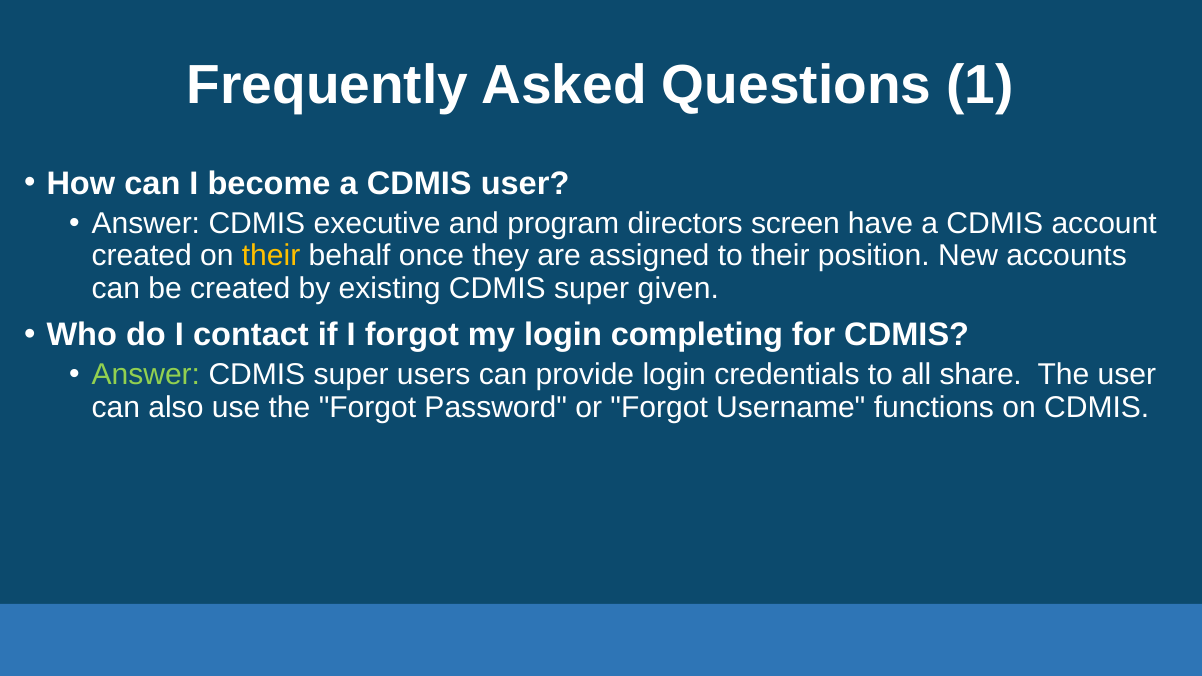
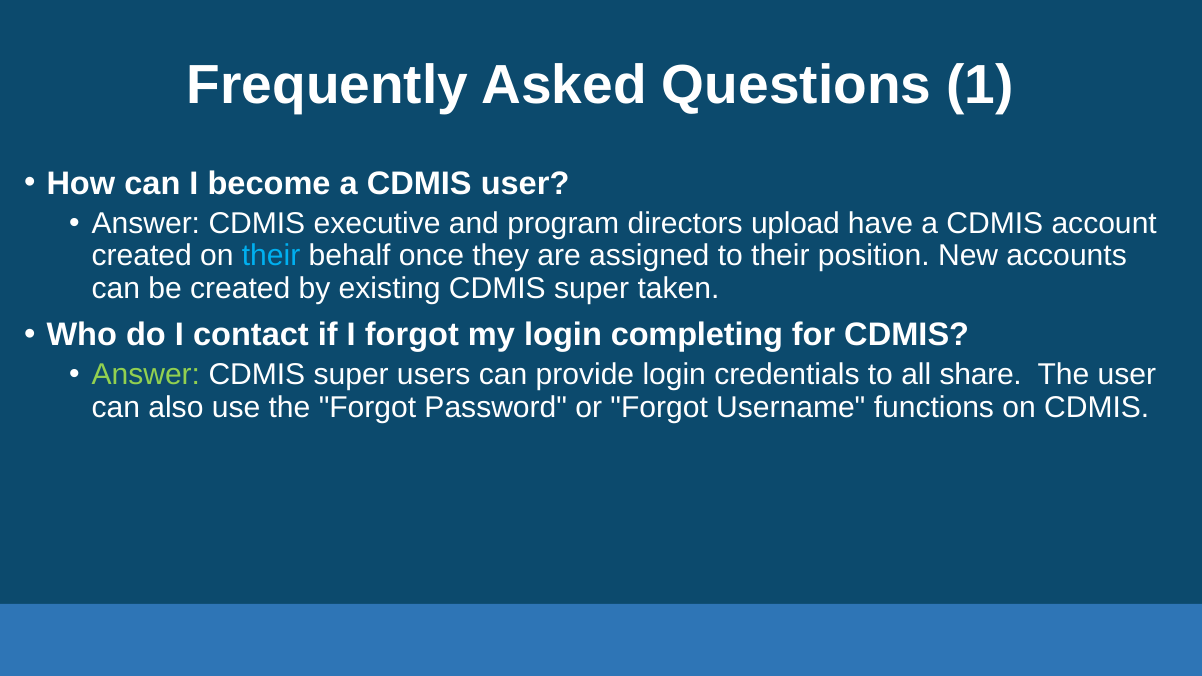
screen: screen -> upload
their at (271, 256) colour: yellow -> light blue
given: given -> taken
